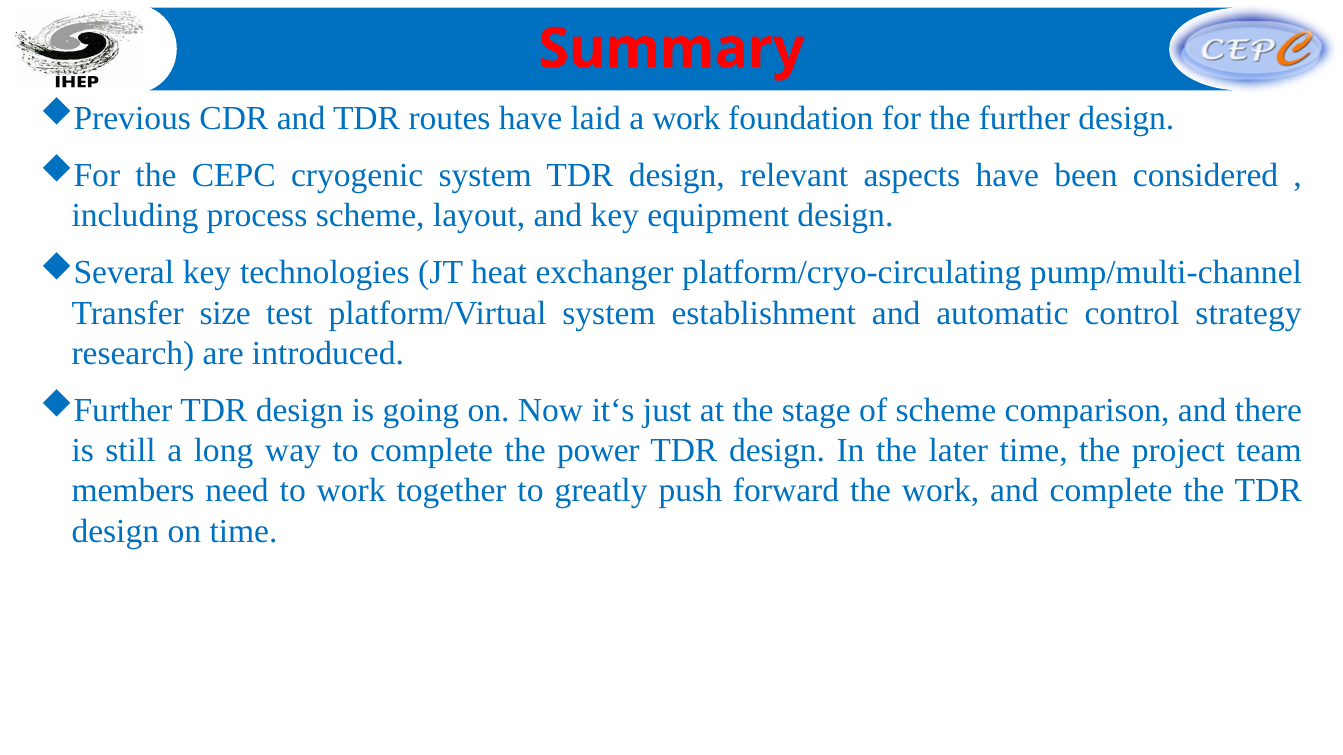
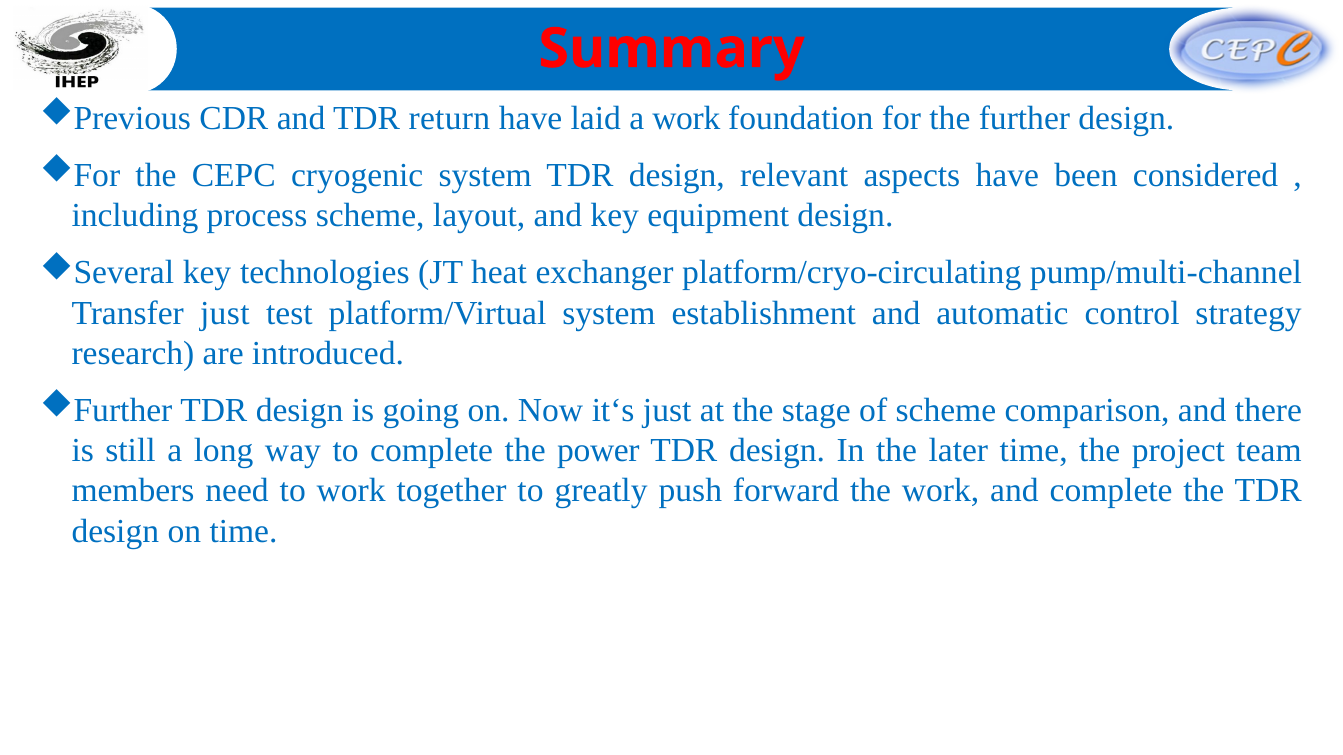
routes: routes -> return
Transfer size: size -> just
